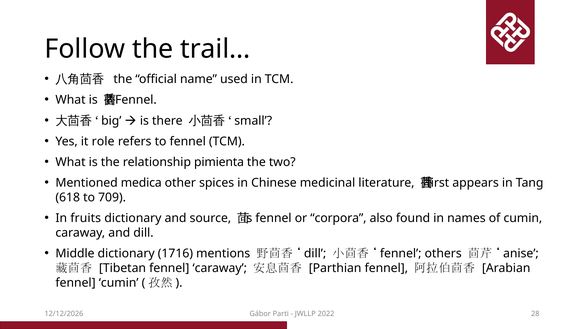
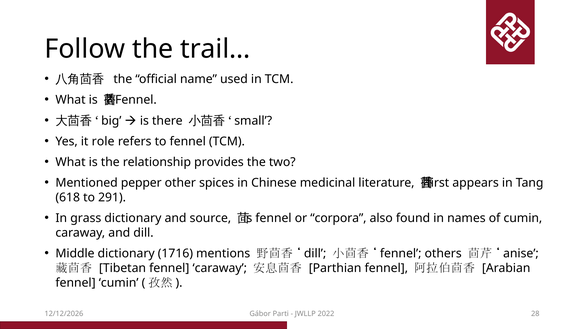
pimienta: pimienta -> provides
medica: medica -> pepper
709: 709 -> 291
fruits: fruits -> grass
